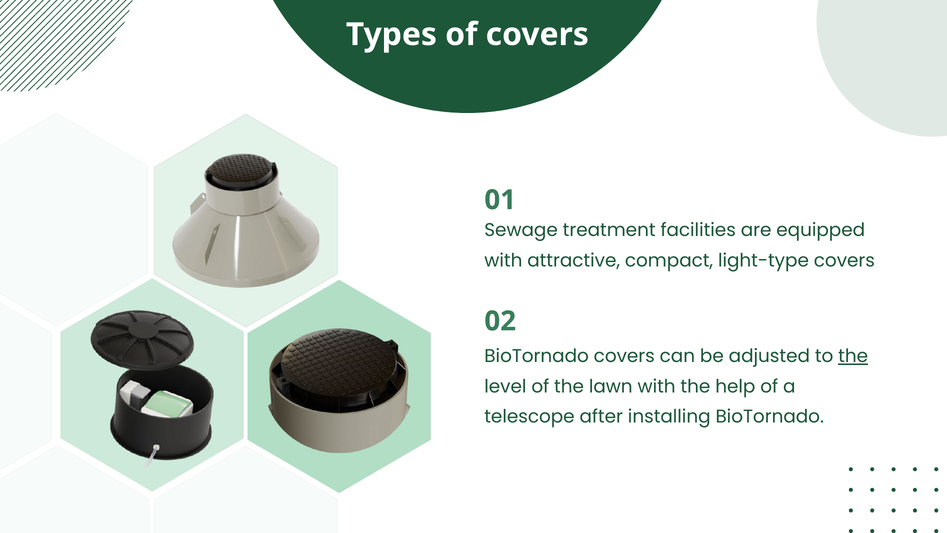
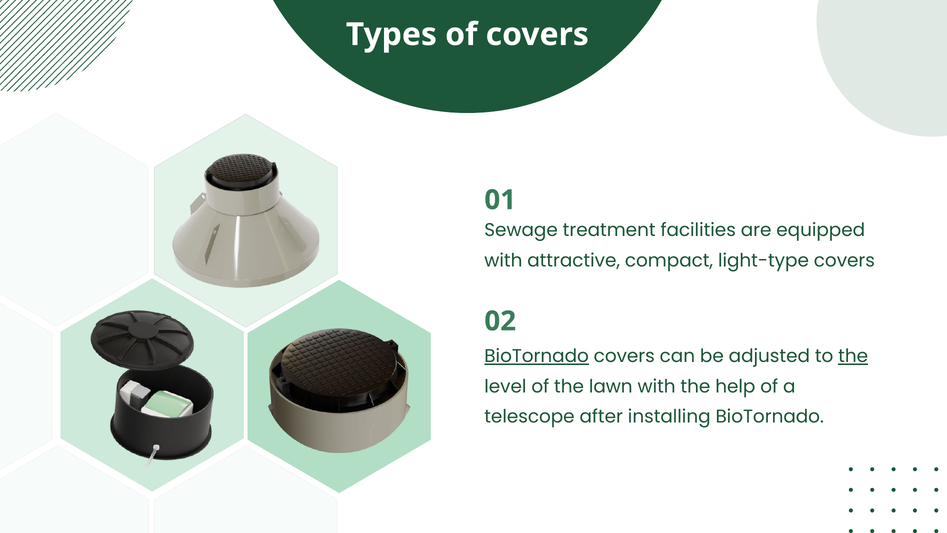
BioTornado at (537, 356) underline: none -> present
